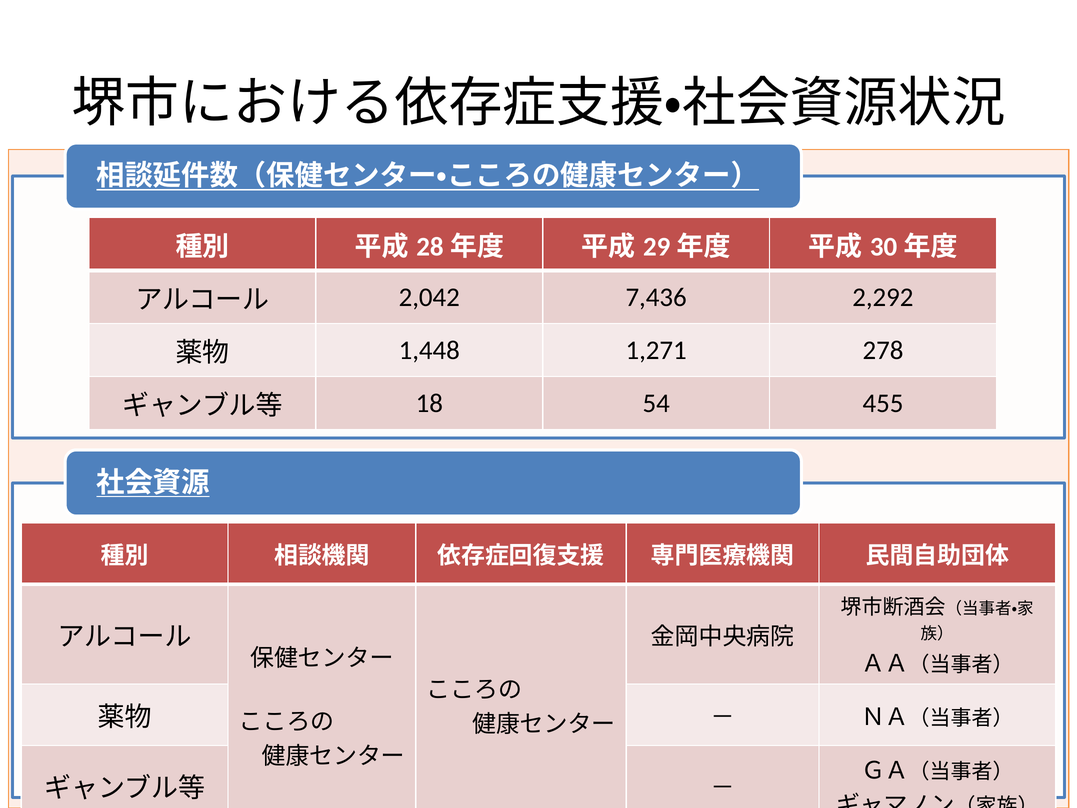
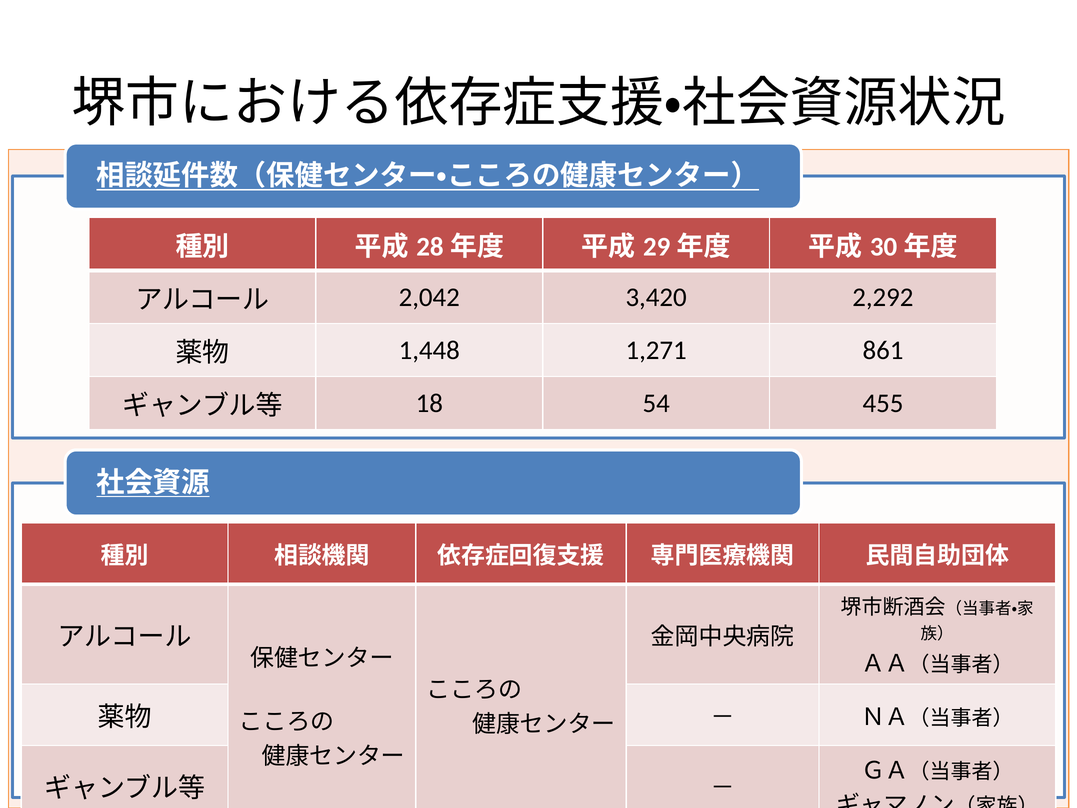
7,436: 7,436 -> 3,420
278: 278 -> 861
